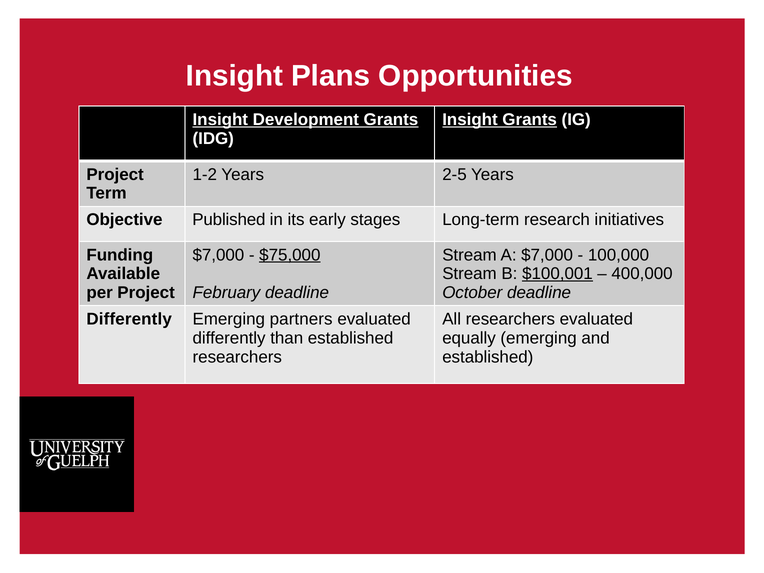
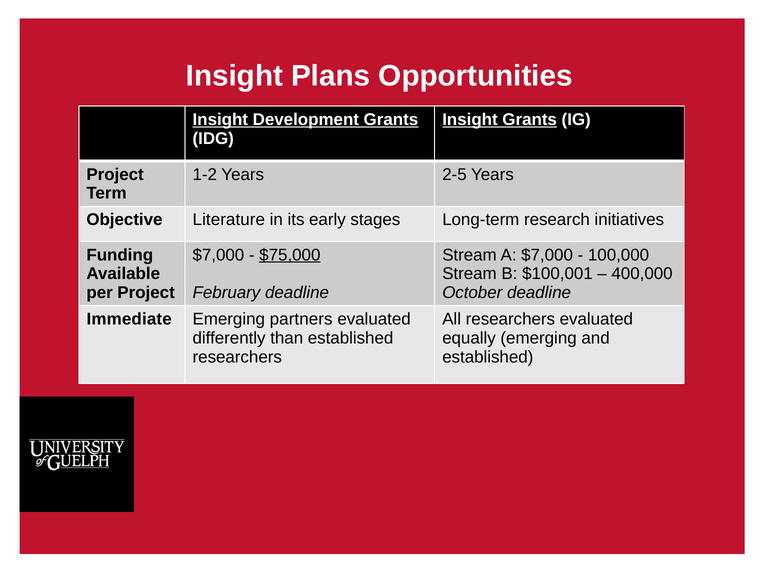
Published: Published -> Literature
$100,001 underline: present -> none
Differently at (129, 319): Differently -> Immediate
